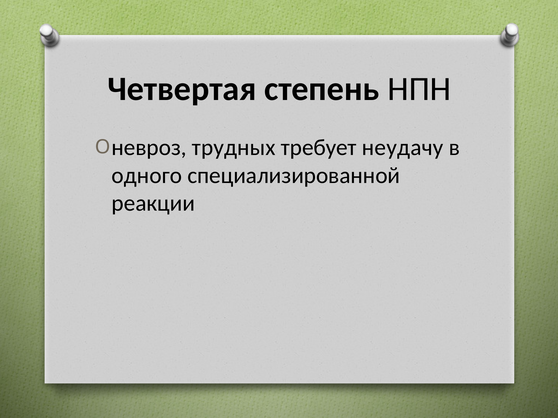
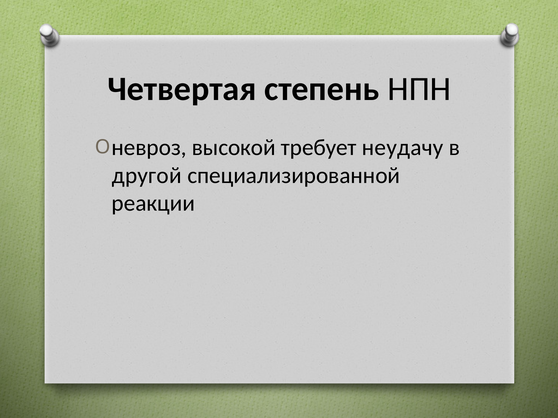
трудных: трудных -> высокой
одного: одного -> другой
